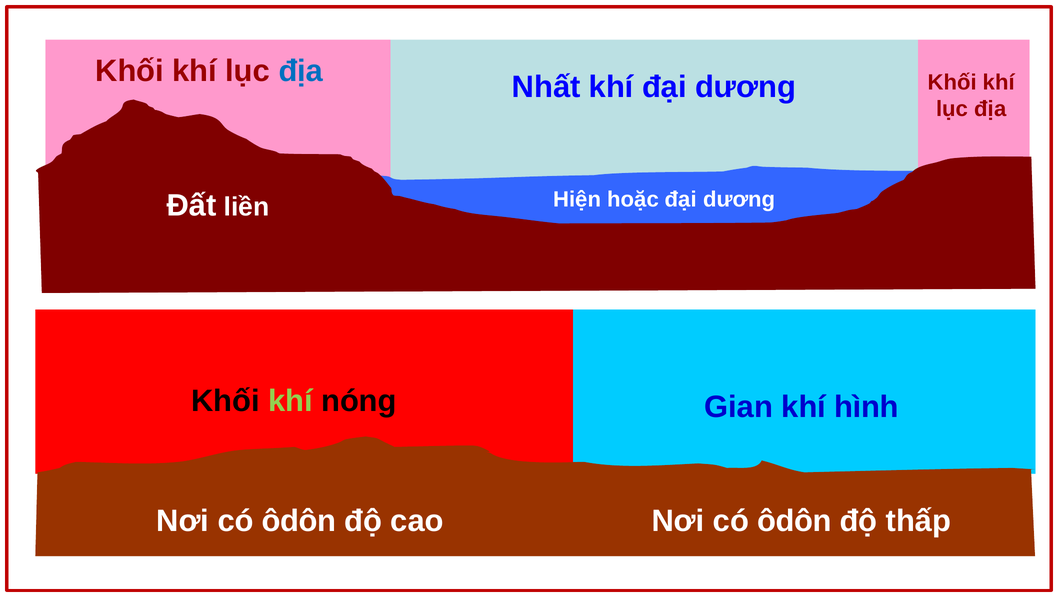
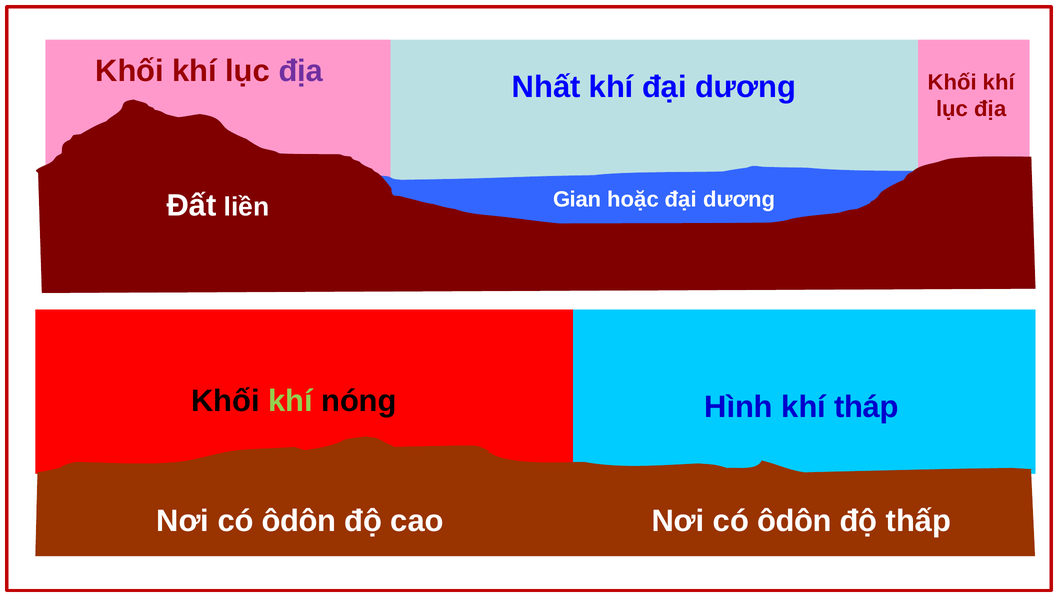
địa at (301, 71) colour: blue -> purple
Hiện: Hiện -> Gian
Gian: Gian -> Hình
hình: hình -> tháp
